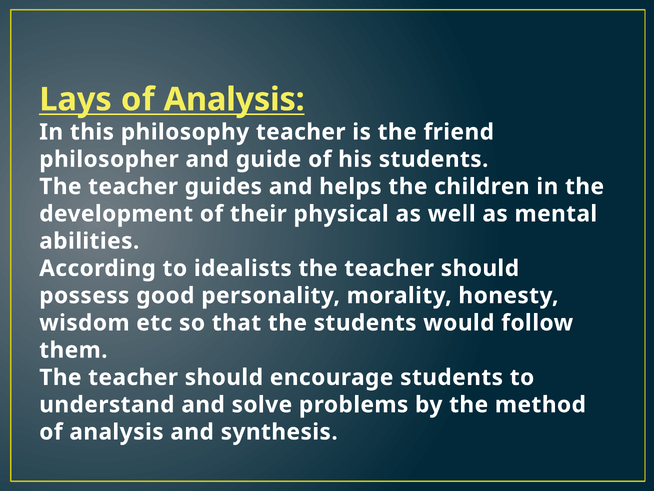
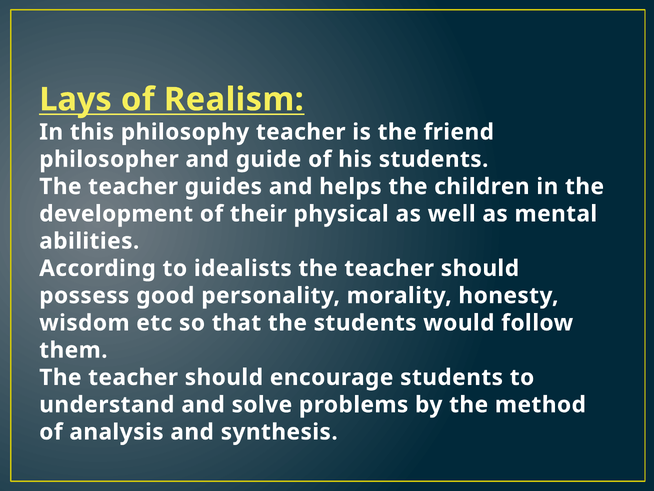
Analysis at (234, 99): Analysis -> Realism
